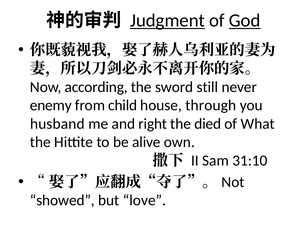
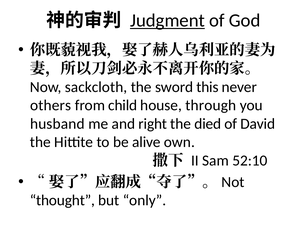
God underline: present -> none
according: according -> sackcloth
still: still -> this
enemy: enemy -> others
What: What -> David
31:10: 31:10 -> 52:10
showed: showed -> thought
love: love -> only
